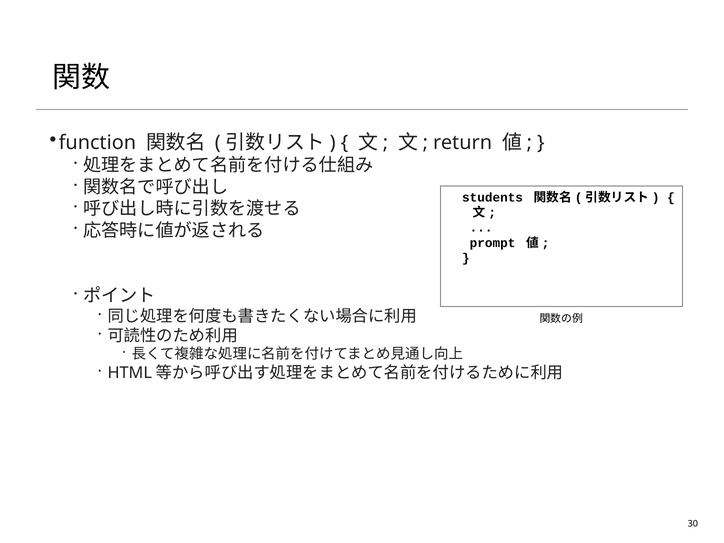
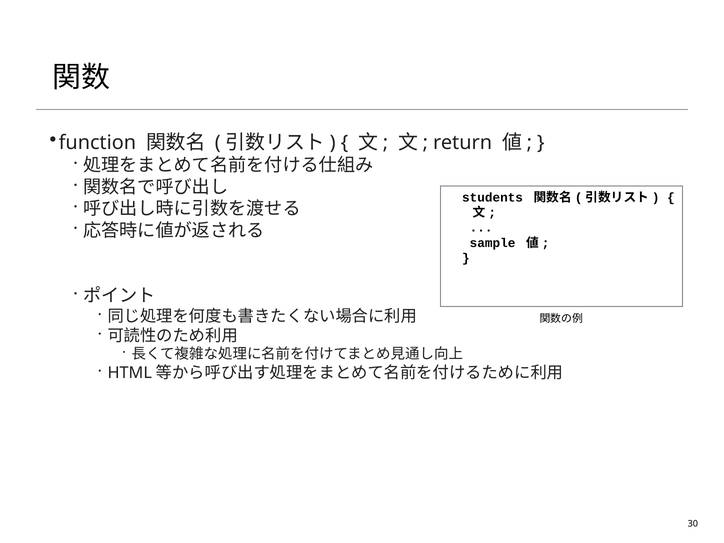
prompt: prompt -> sample
